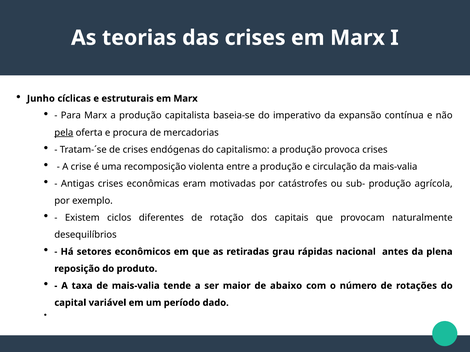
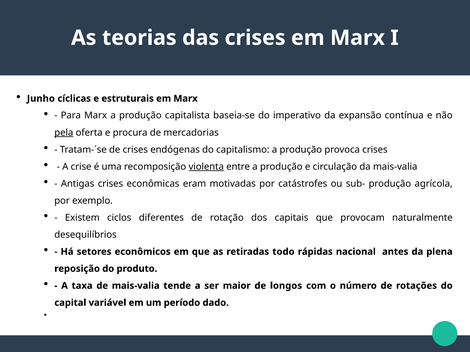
violenta underline: none -> present
grau: grau -> todo
abaixo: abaixo -> longos
